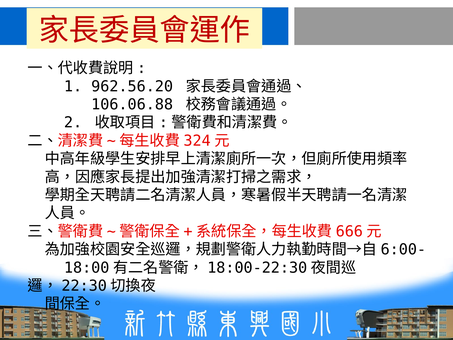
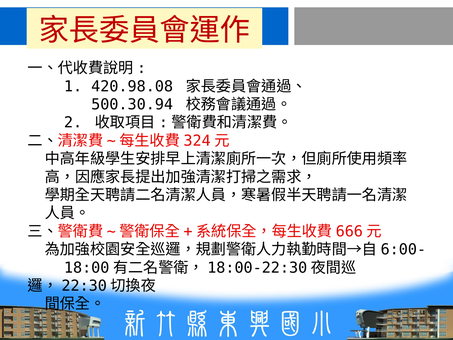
962.56.20: 962.56.20 -> 420.98.08
106.06.88: 106.06.88 -> 500.30.94
